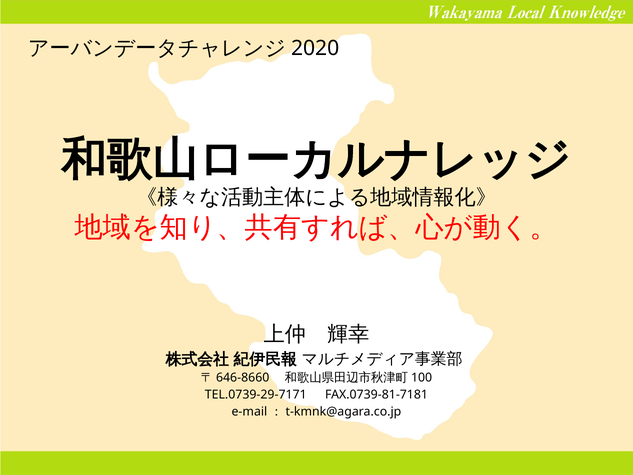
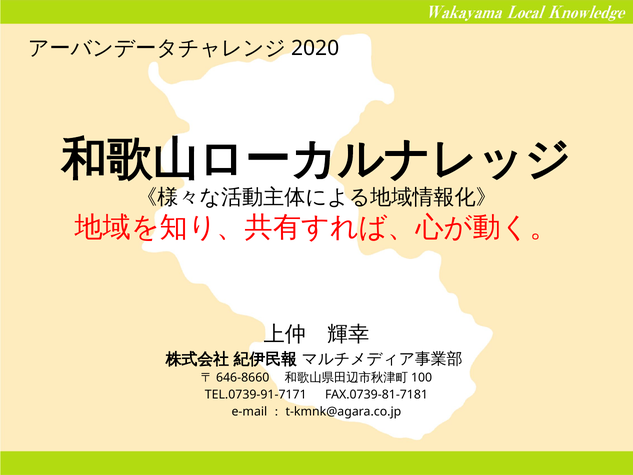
TEL.0739-29-7171: TEL.0739-29-7171 -> TEL.0739-91-7171
